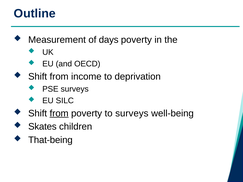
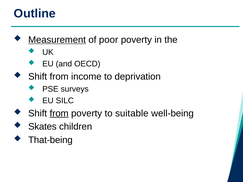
Measurement underline: none -> present
days: days -> poor
to surveys: surveys -> suitable
